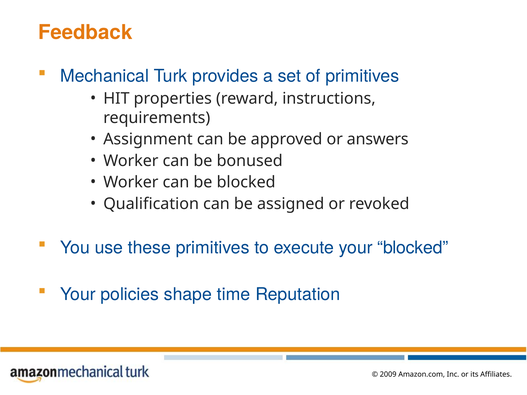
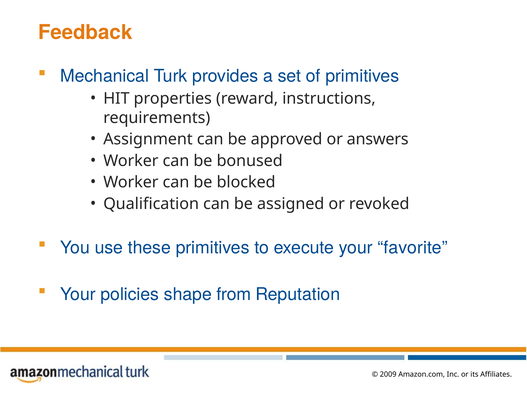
your blocked: blocked -> favorite
time: time -> from
